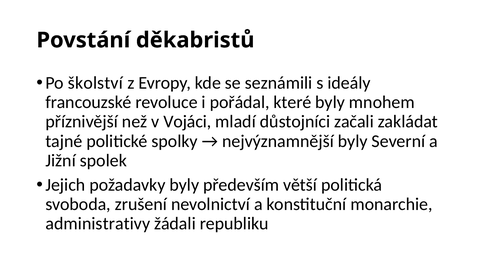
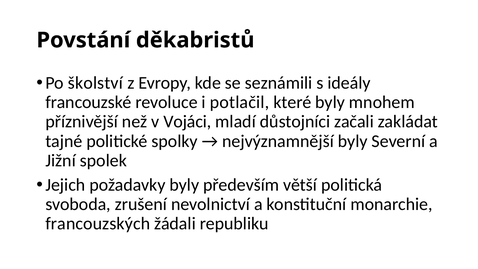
pořádal: pořádal -> potlačil
administrativy: administrativy -> francouzských
